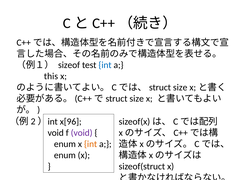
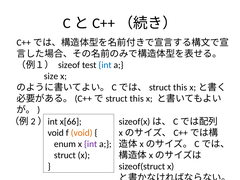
this: this -> size
size at (180, 87): size -> this
size at (137, 99): size -> this
x[96: x[96 -> x[66
void at (82, 133) colour: purple -> orange
int at (91, 144) colour: orange -> purple
enum at (65, 155): enum -> struct
